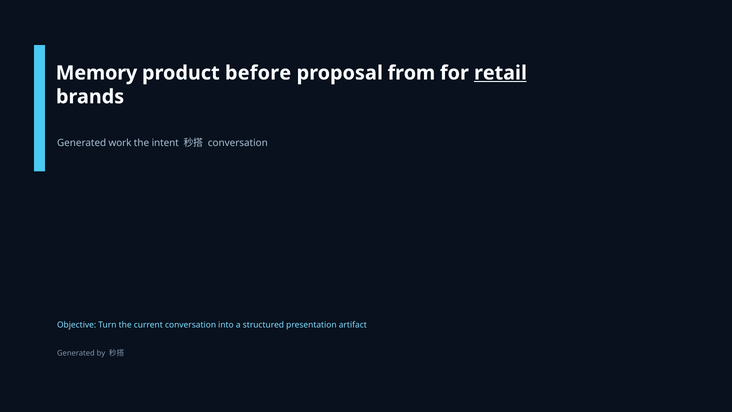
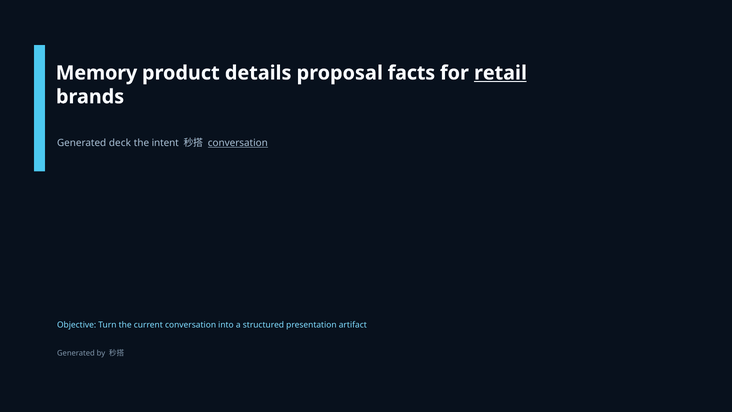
before: before -> details
from: from -> facts
work: work -> deck
conversation at (238, 143) underline: none -> present
